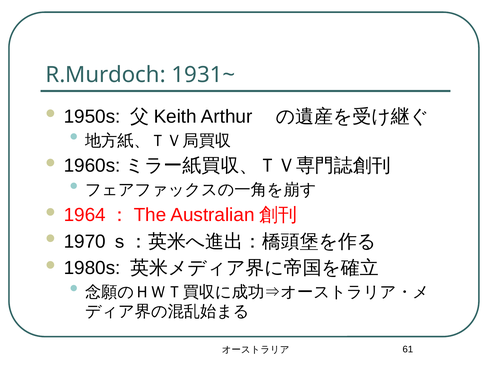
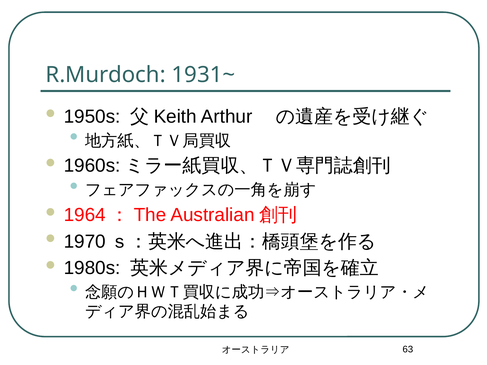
61: 61 -> 63
